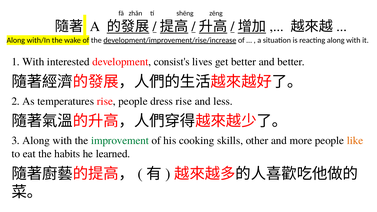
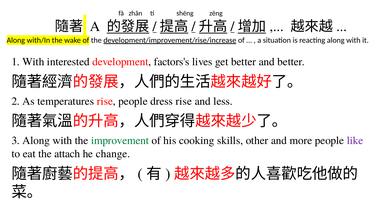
consist's: consist's -> factors's
like colour: orange -> purple
habits: habits -> attach
learned: learned -> change
